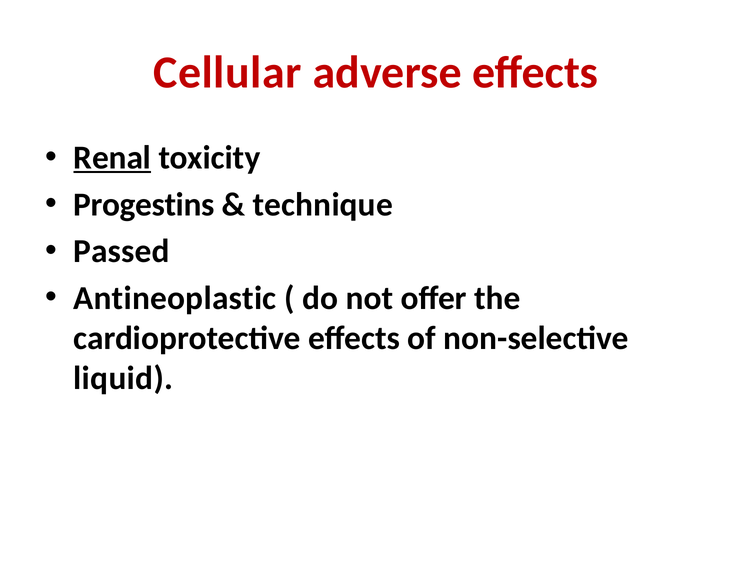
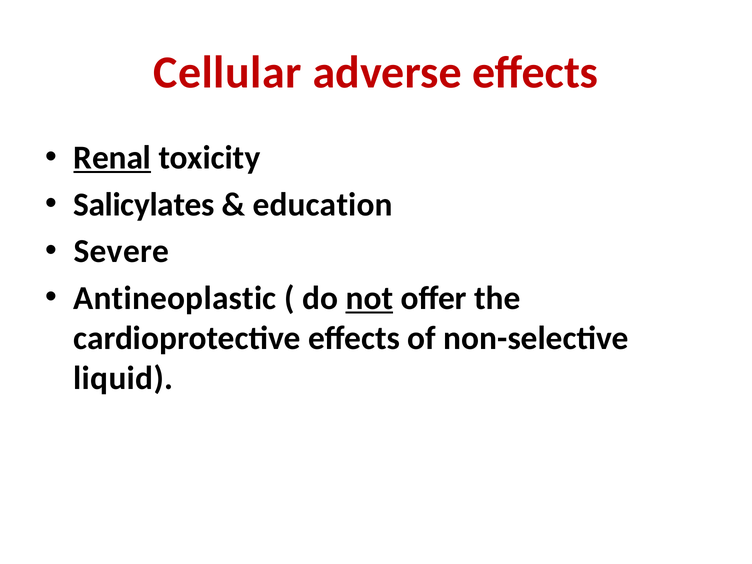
Progestins: Progestins -> Salicylates
technique: technique -> education
Passed: Passed -> Severe
not underline: none -> present
